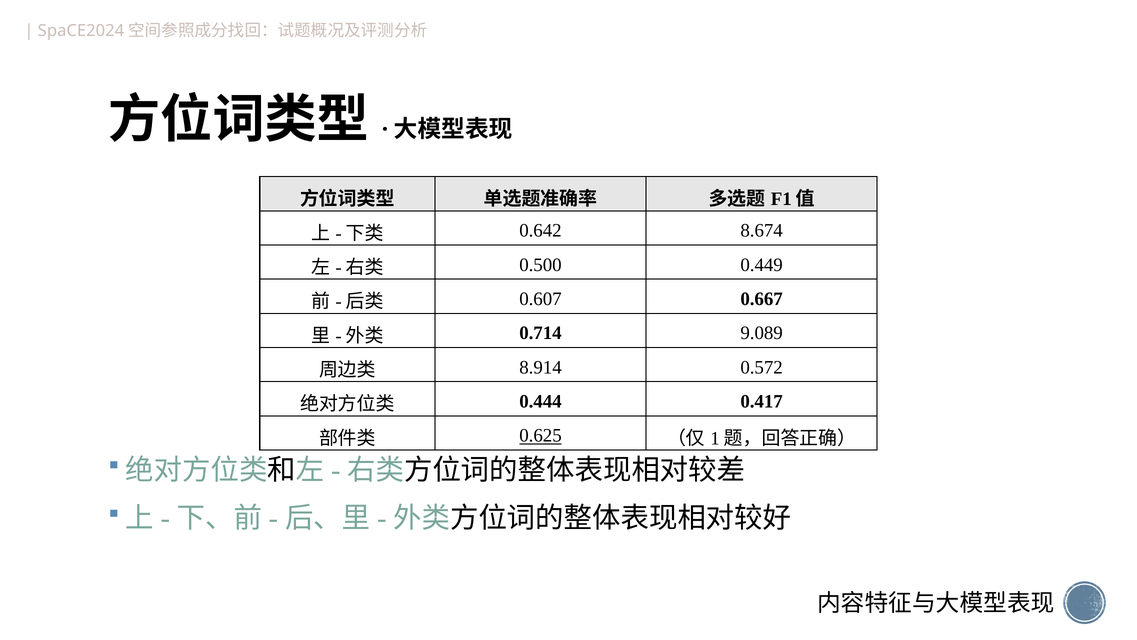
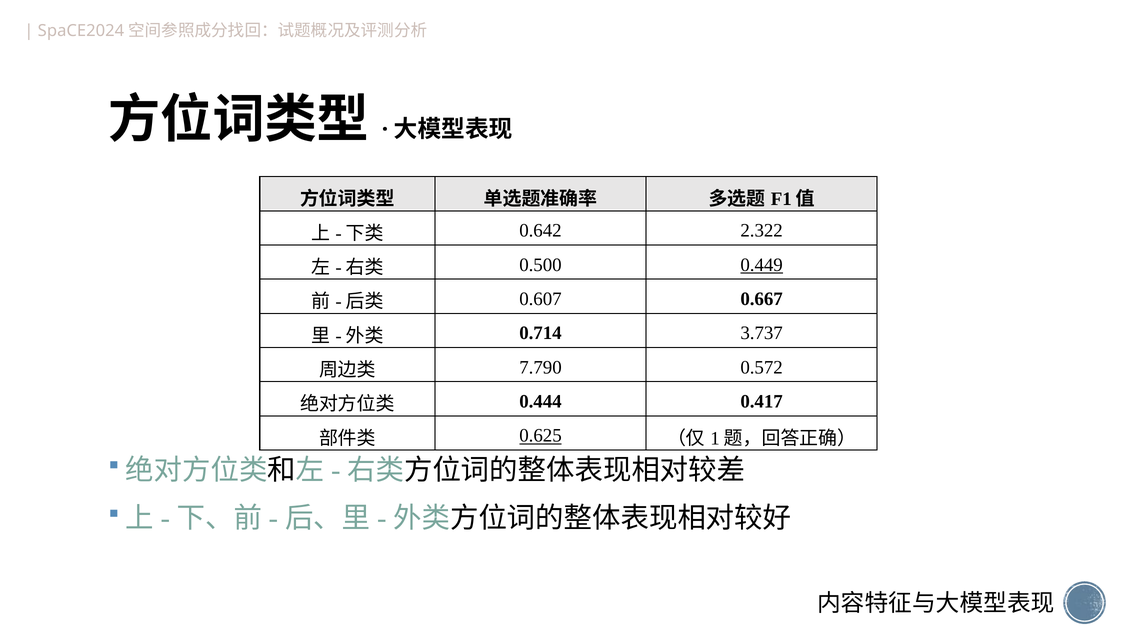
8.674: 8.674 -> 2.322
0.449 underline: none -> present
9.089: 9.089 -> 3.737
8.914: 8.914 -> 7.790
